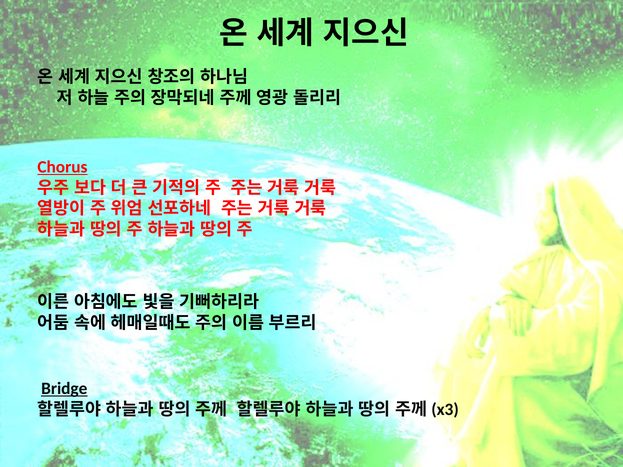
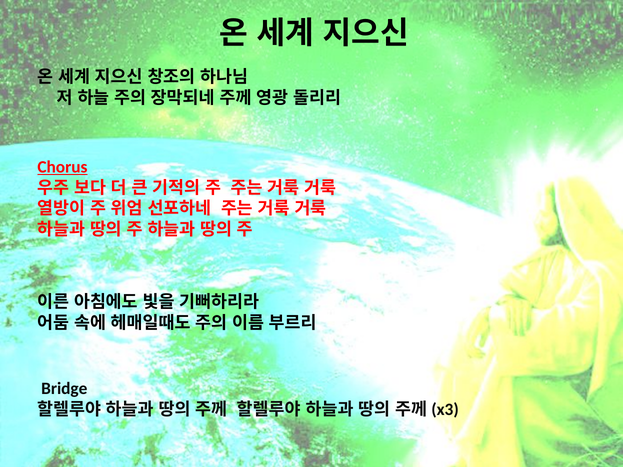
Bridge underline: present -> none
